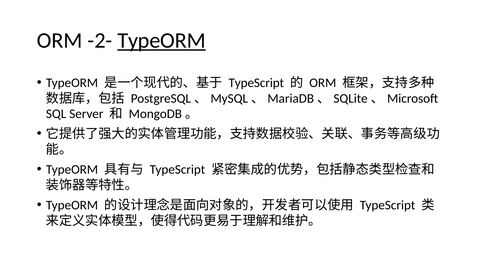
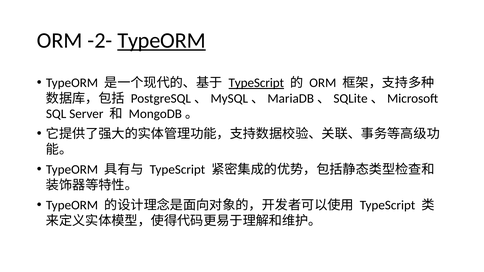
TypeScript at (256, 83) underline: none -> present
